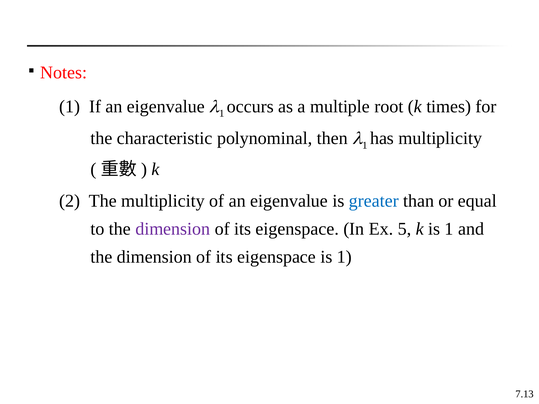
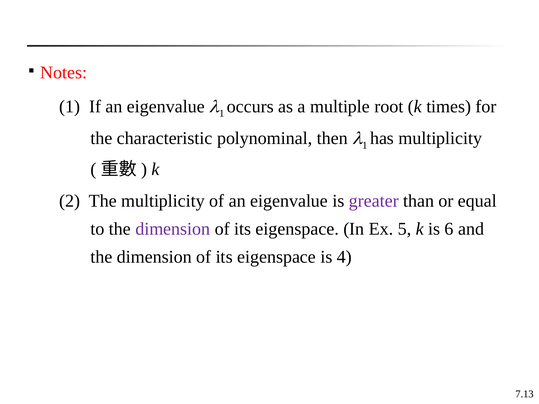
greater colour: blue -> purple
k is 1: 1 -> 6
eigenspace is 1: 1 -> 4
